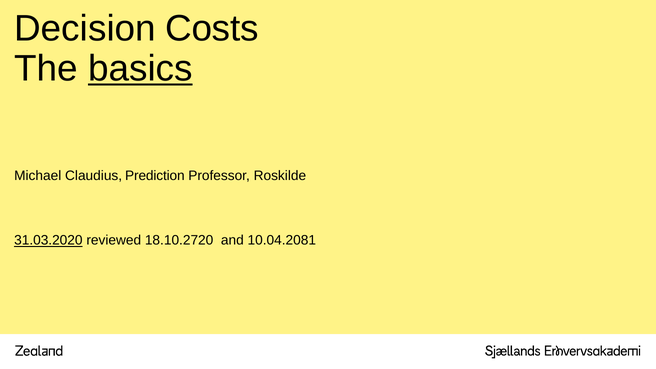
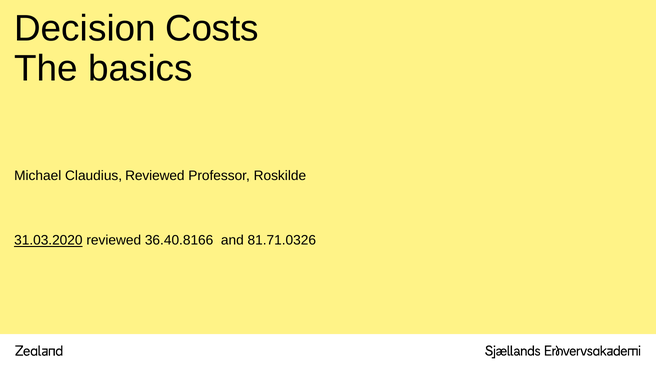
basics underline: present -> none
Claudius Prediction: Prediction -> Reviewed
18.10.2720: 18.10.2720 -> 36.40.8166
10.04.2081: 10.04.2081 -> 81.71.0326
